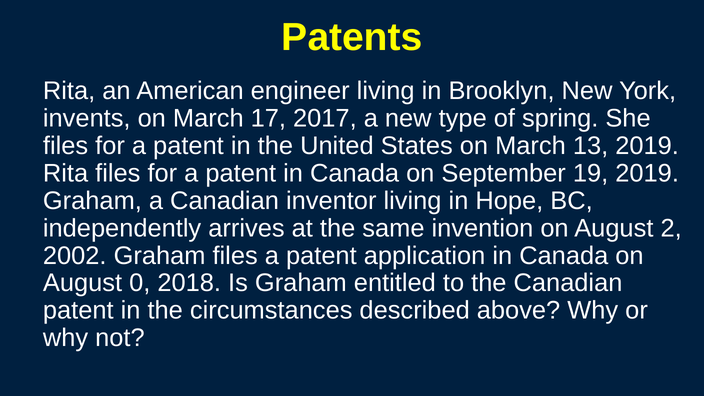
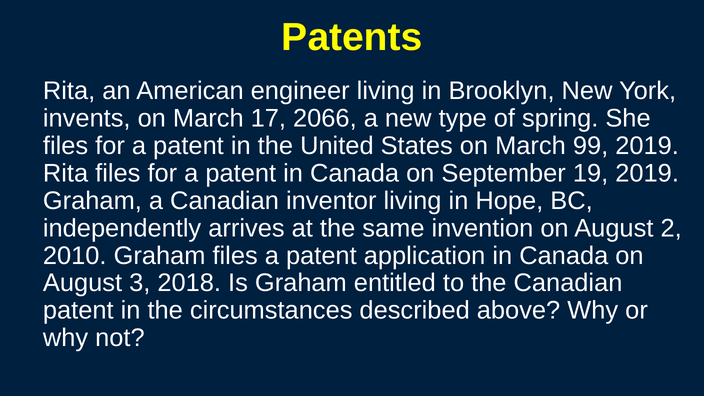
2017: 2017 -> 2066
13: 13 -> 99
2002: 2002 -> 2010
0: 0 -> 3
